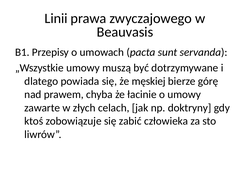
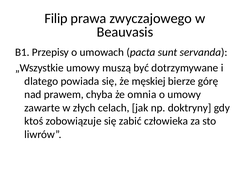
Linii: Linii -> Filip
łacinie: łacinie -> omnia
